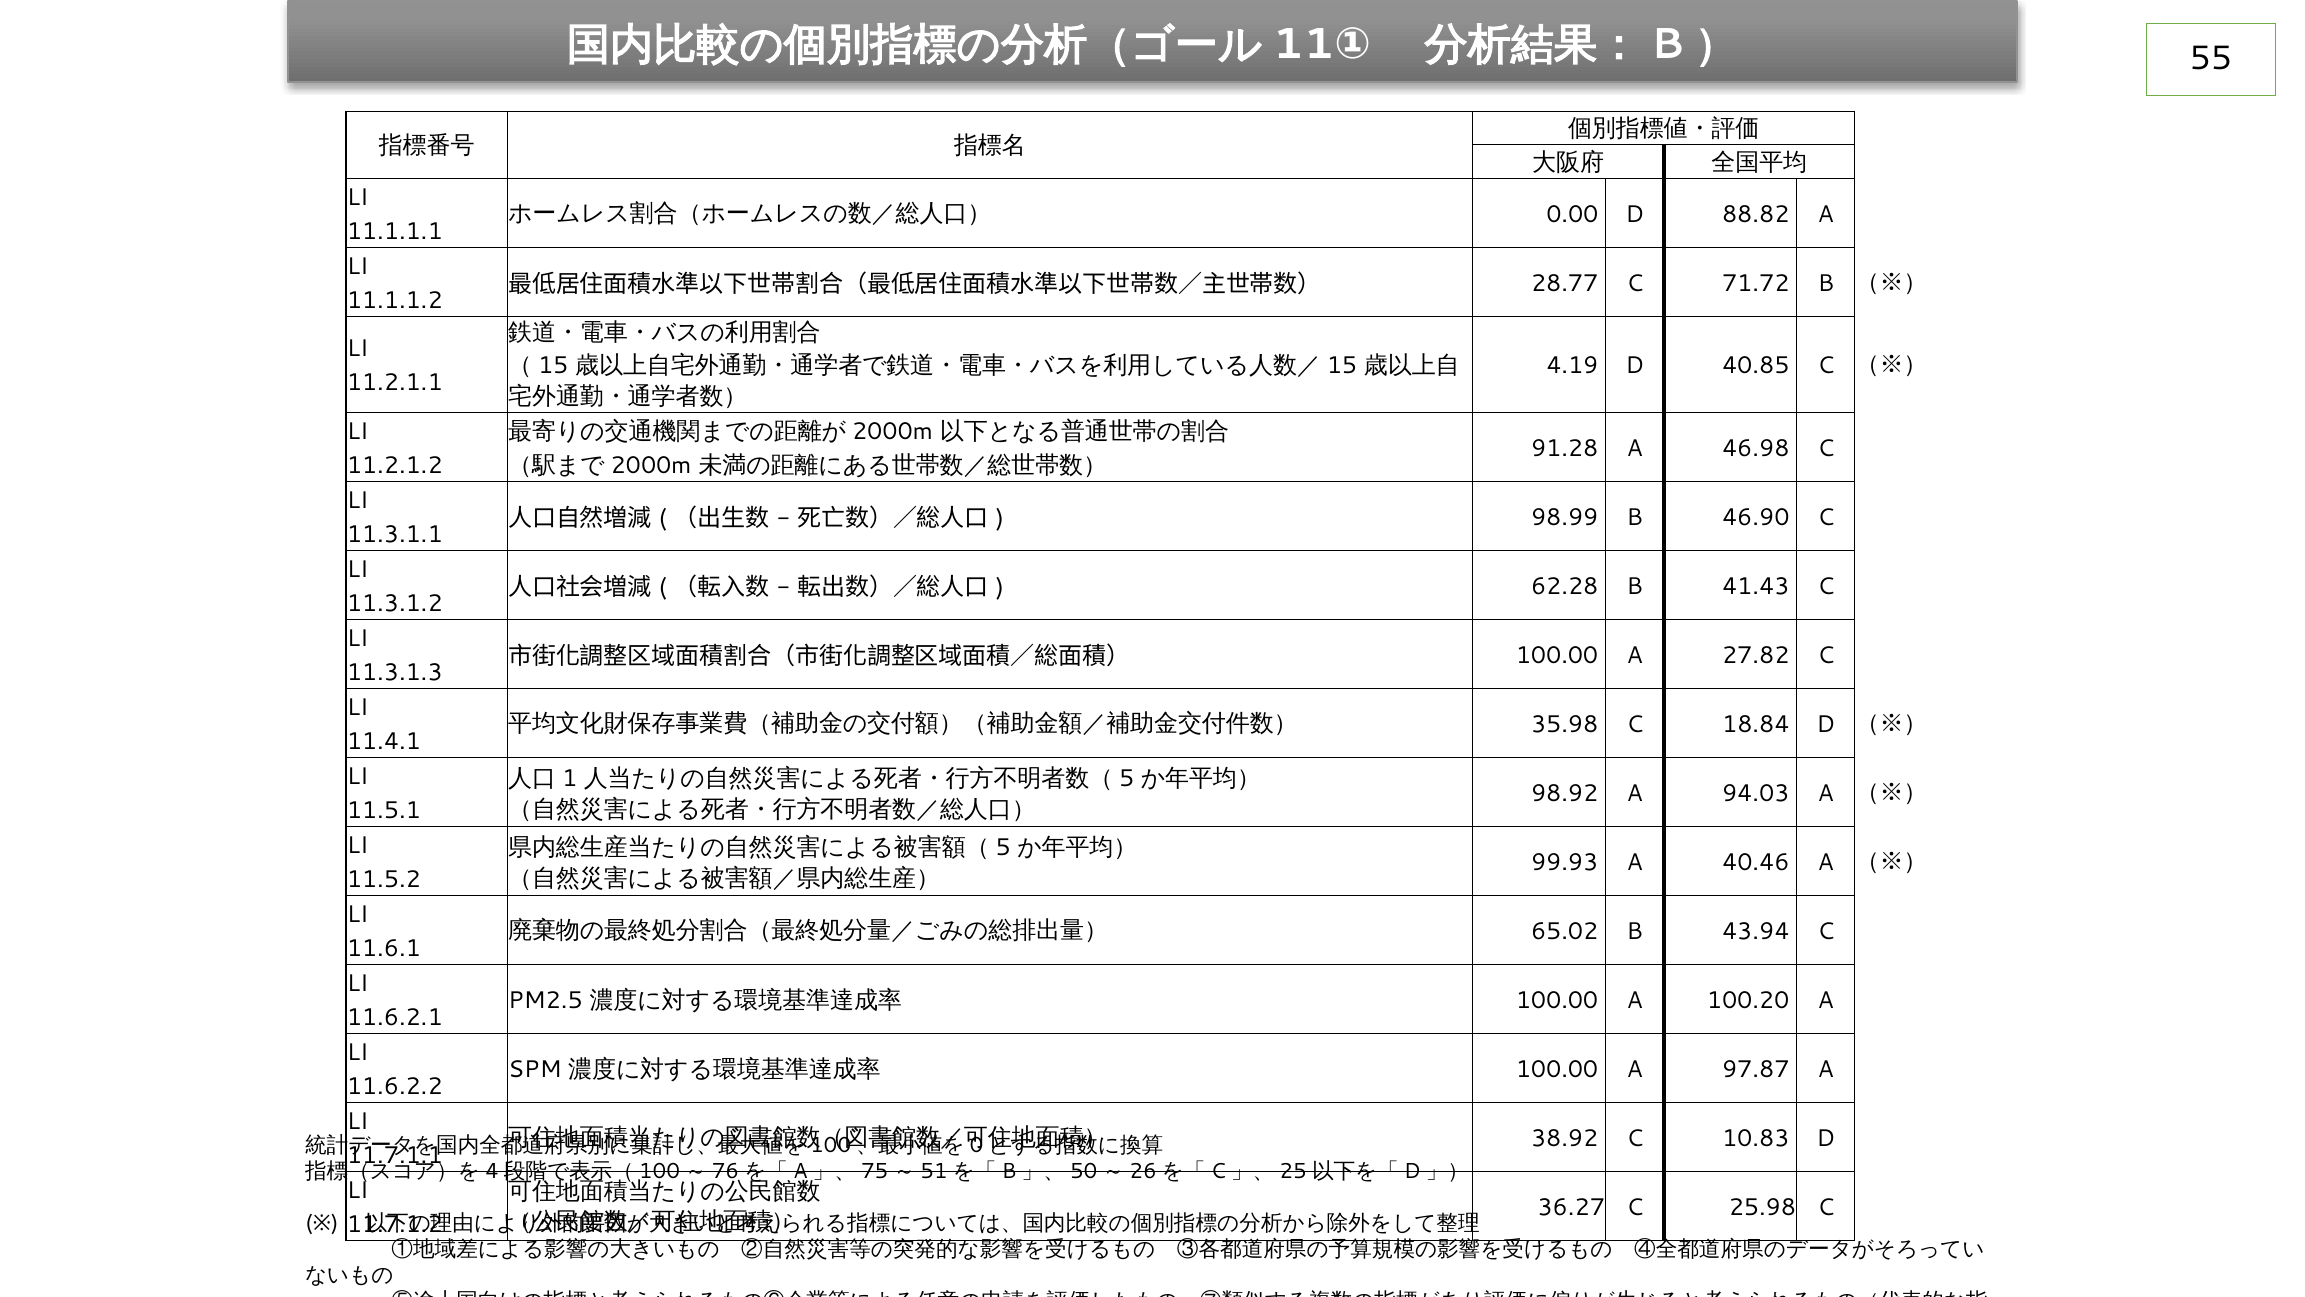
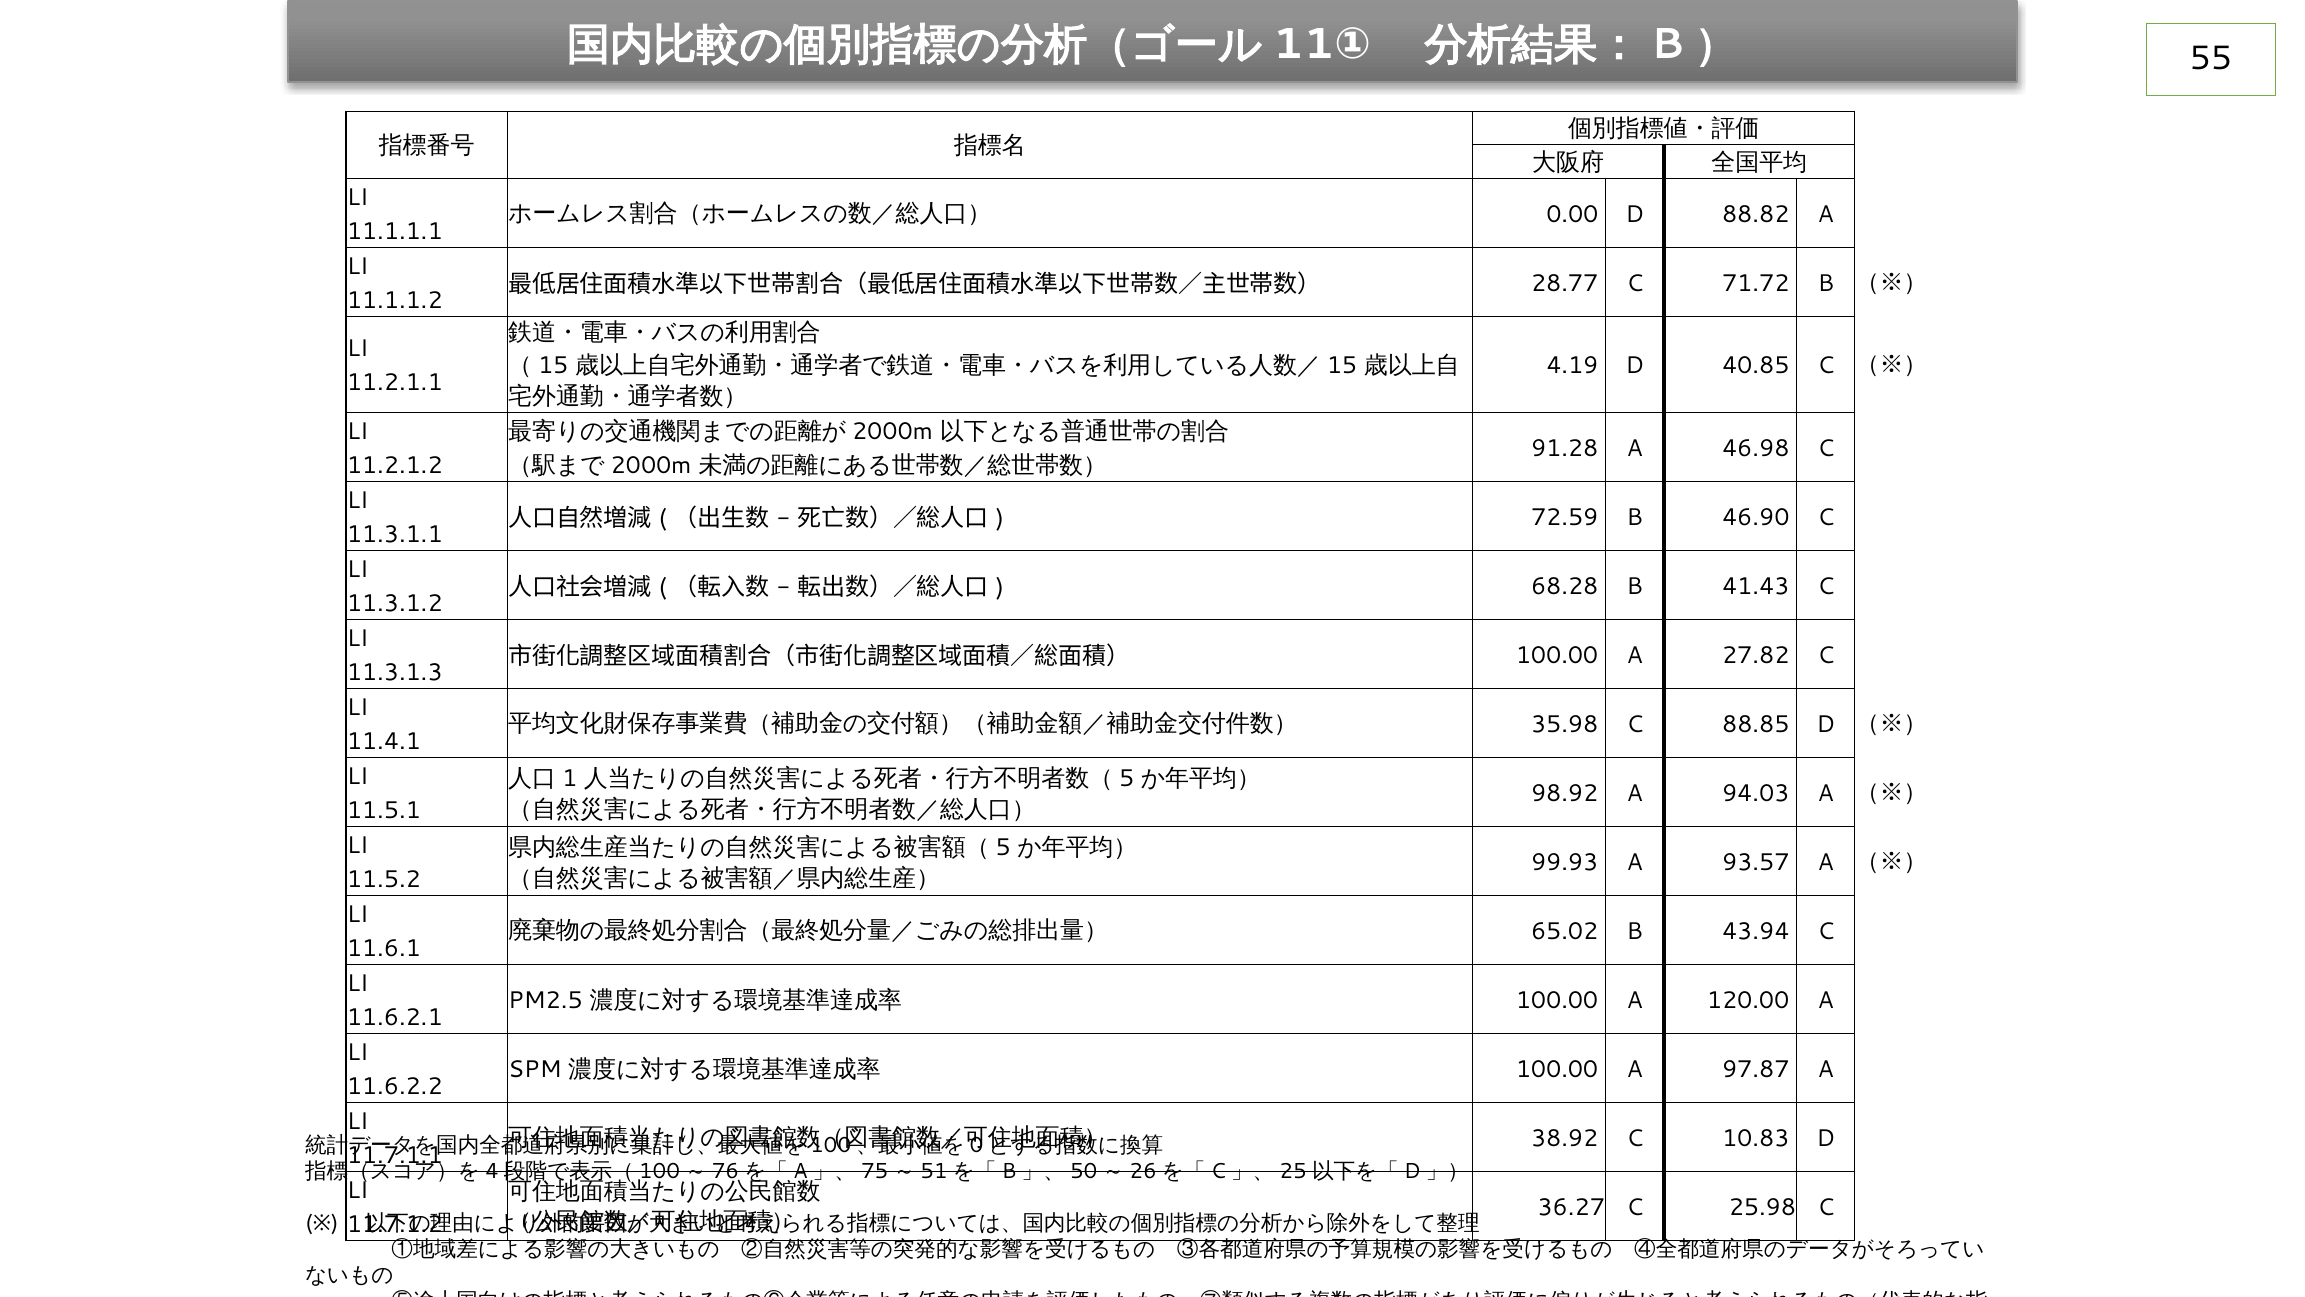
98.99: 98.99 -> 72.59
62.28: 62.28 -> 68.28
18.84: 18.84 -> 88.85
40.46: 40.46 -> 93.57
100.20: 100.20 -> 120.00
